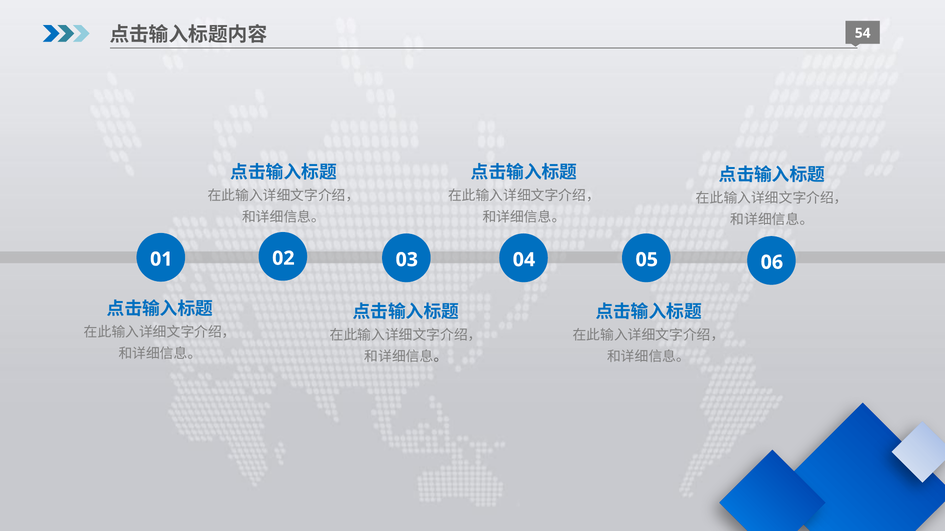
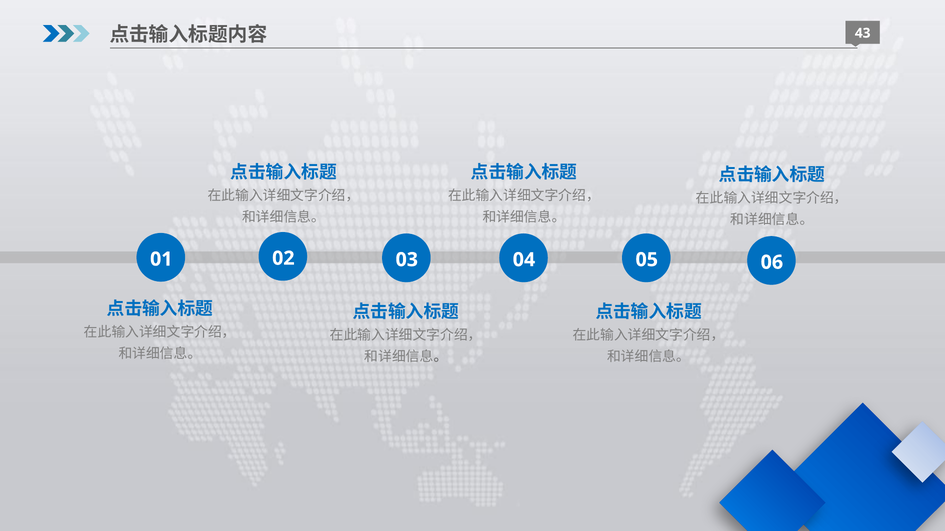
54: 54 -> 43
